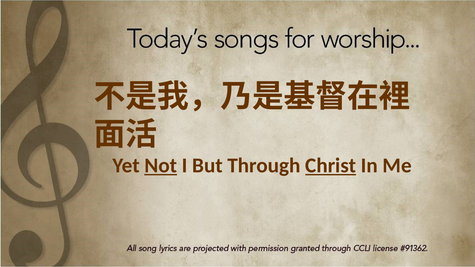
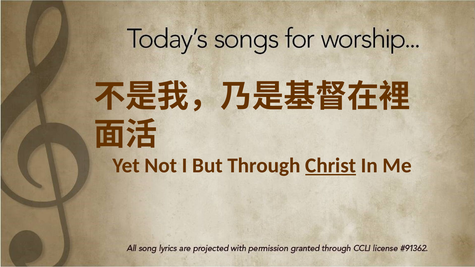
Not underline: present -> none
